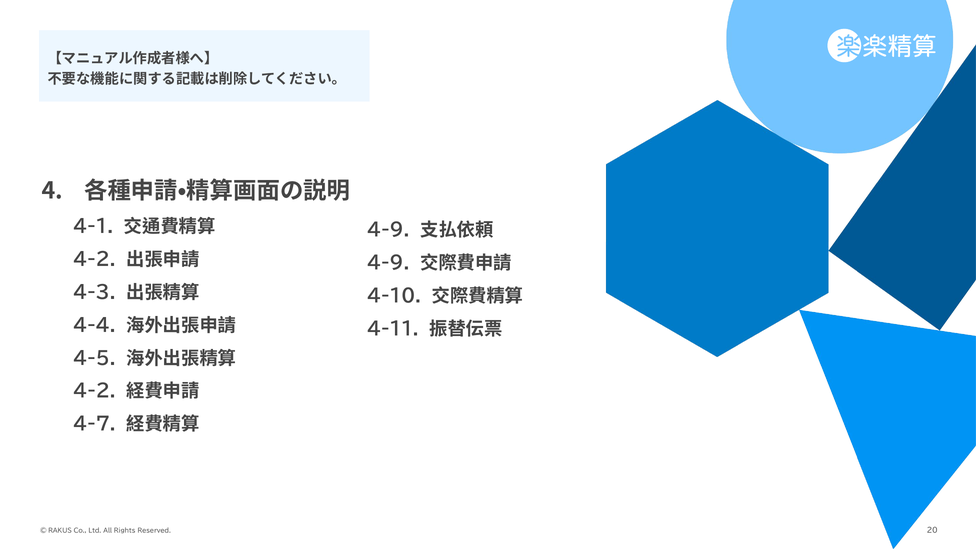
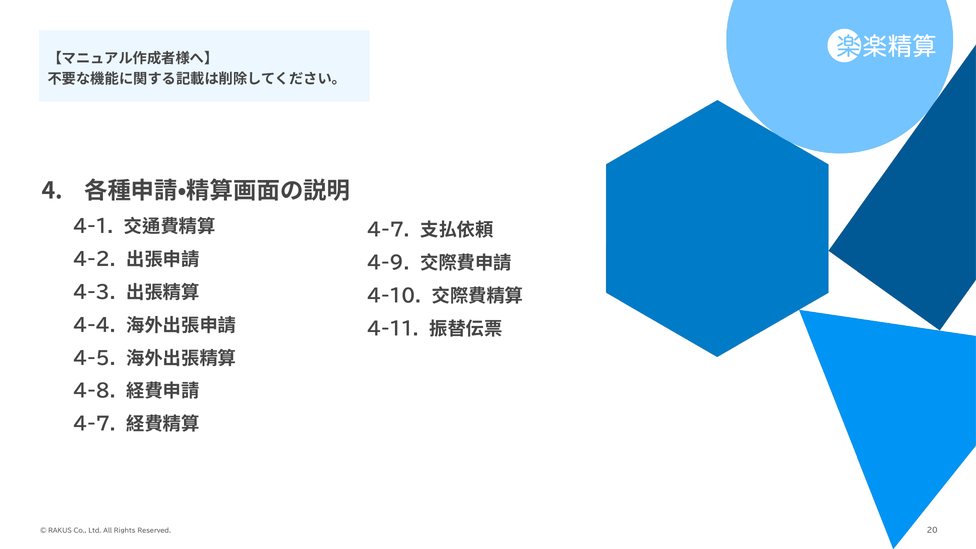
4-9 at (388, 230): 4-9 -> 4-7
4-2 at (95, 391): 4-2 -> 4-8
